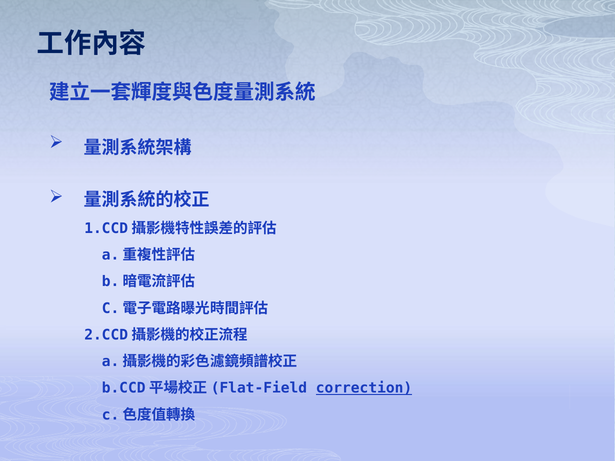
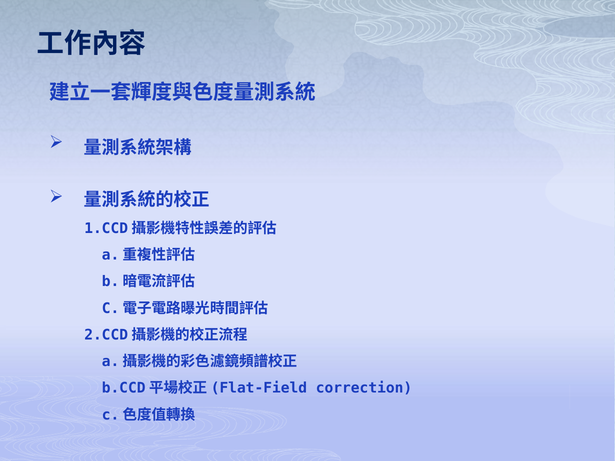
correction underline: present -> none
